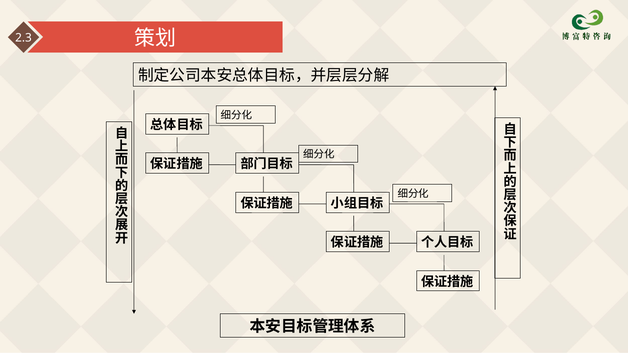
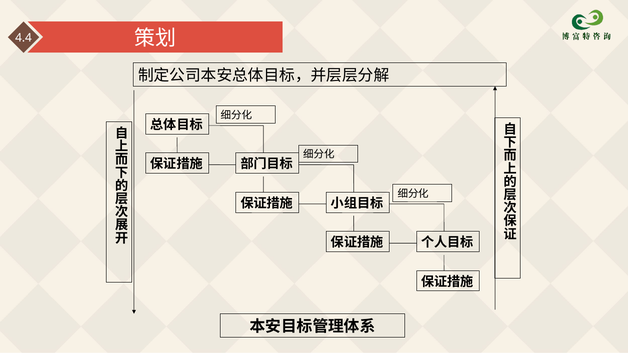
2.3: 2.3 -> 4.4
